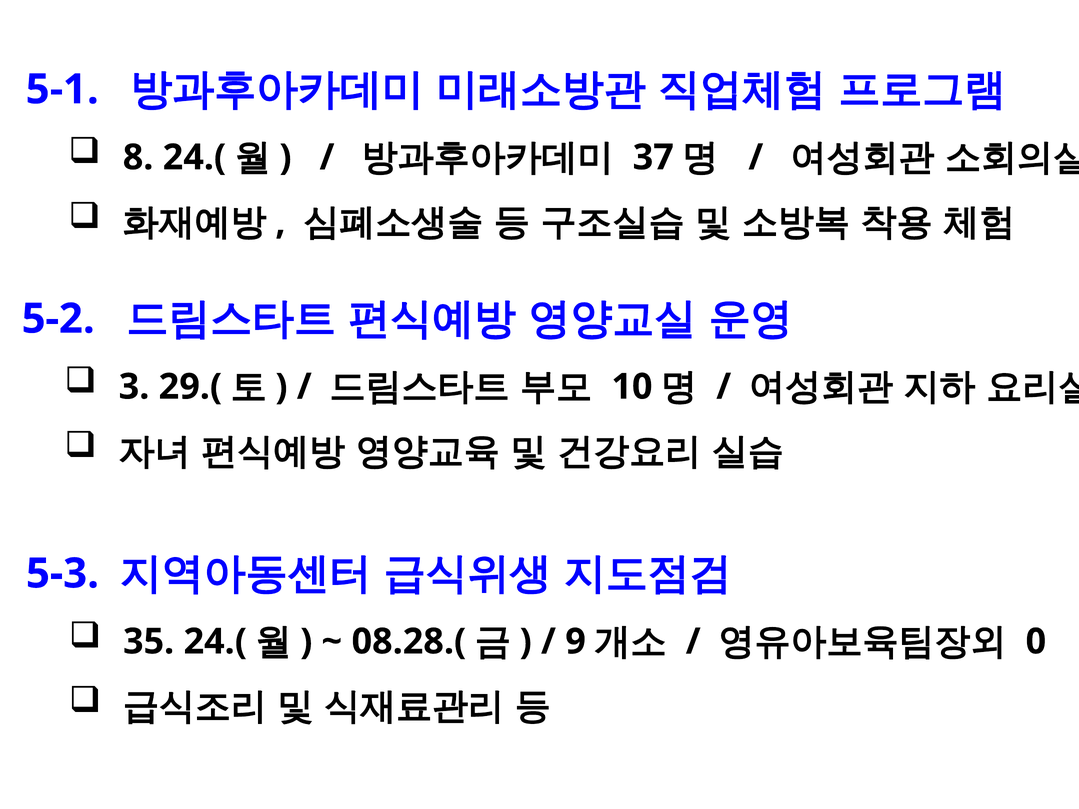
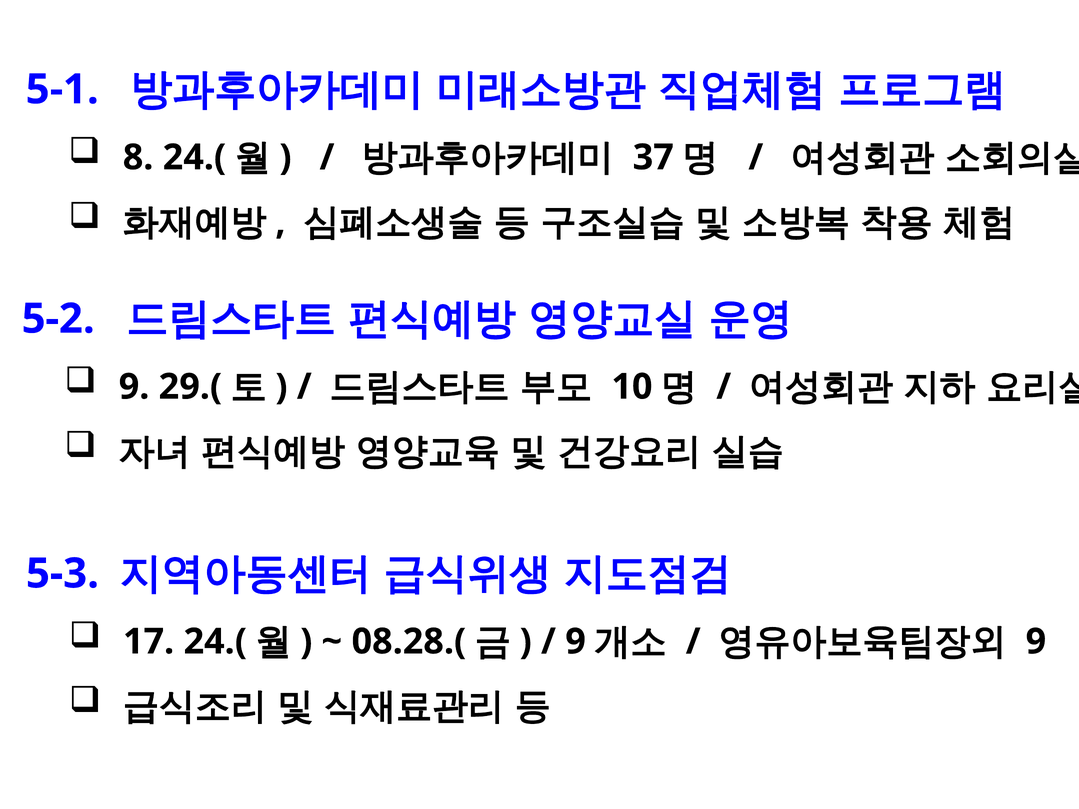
3 at (134, 387): 3 -> 9
35: 35 -> 17
0 at (1036, 642): 0 -> 9
